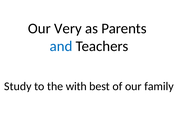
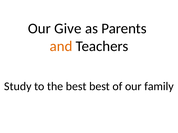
Very: Very -> Give
and colour: blue -> orange
the with: with -> best
